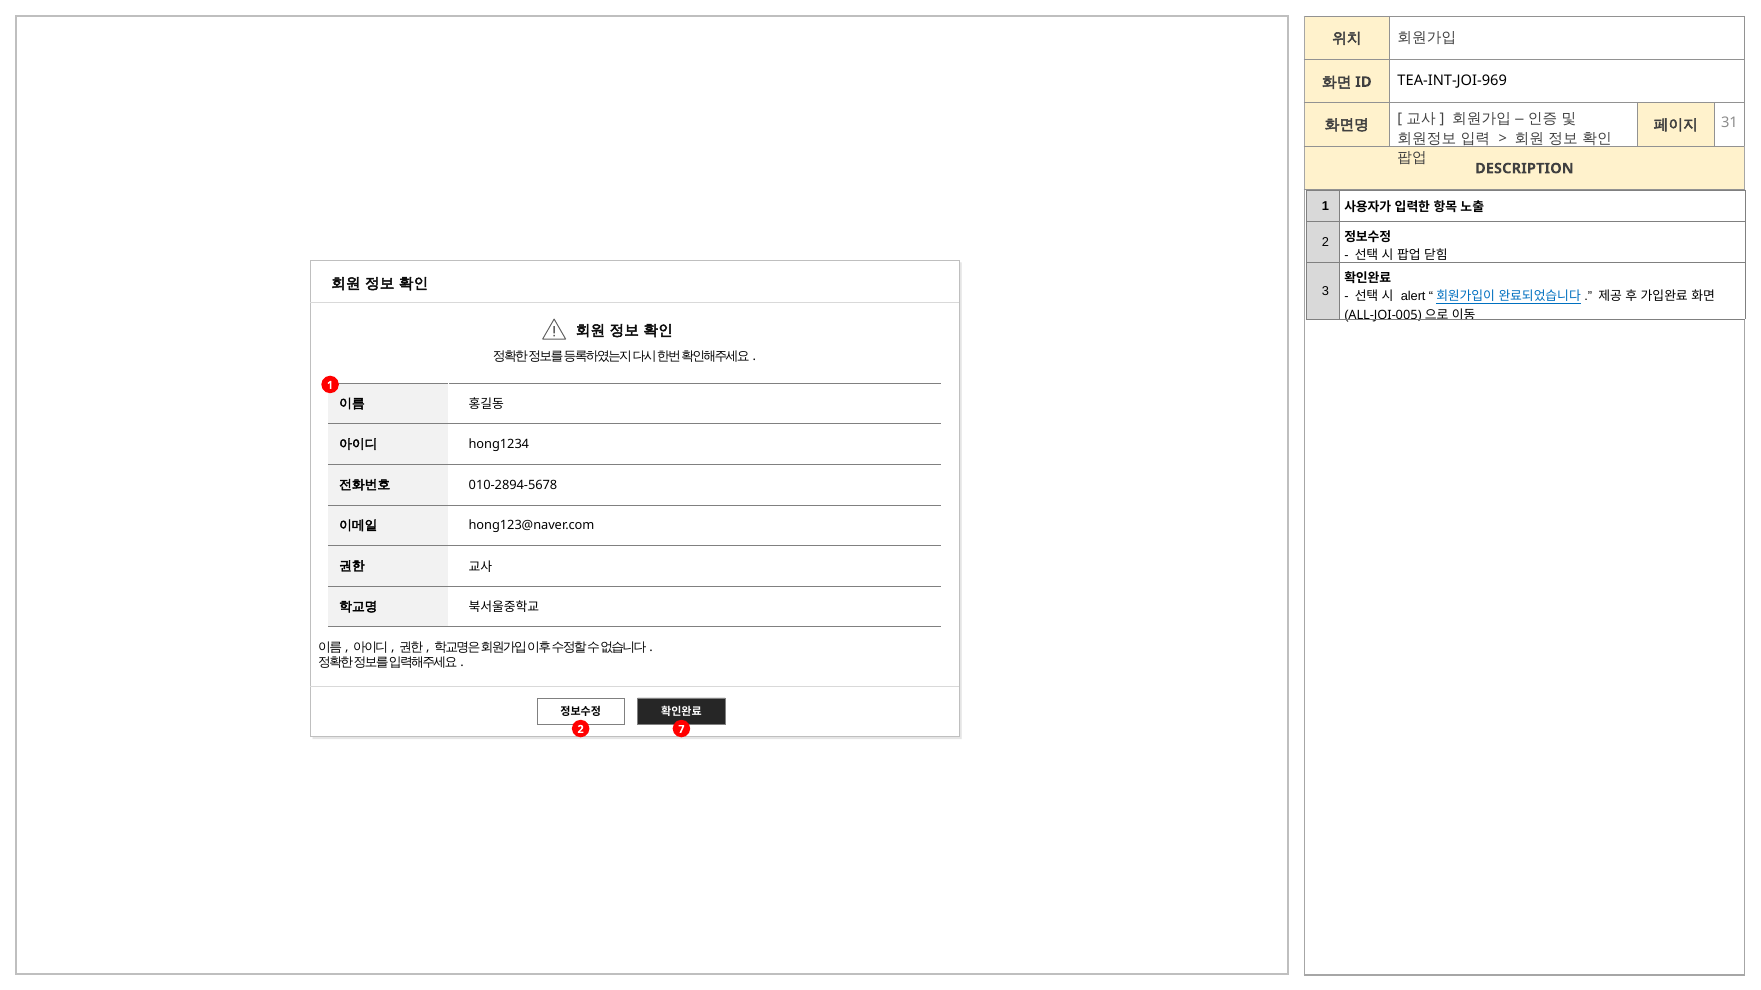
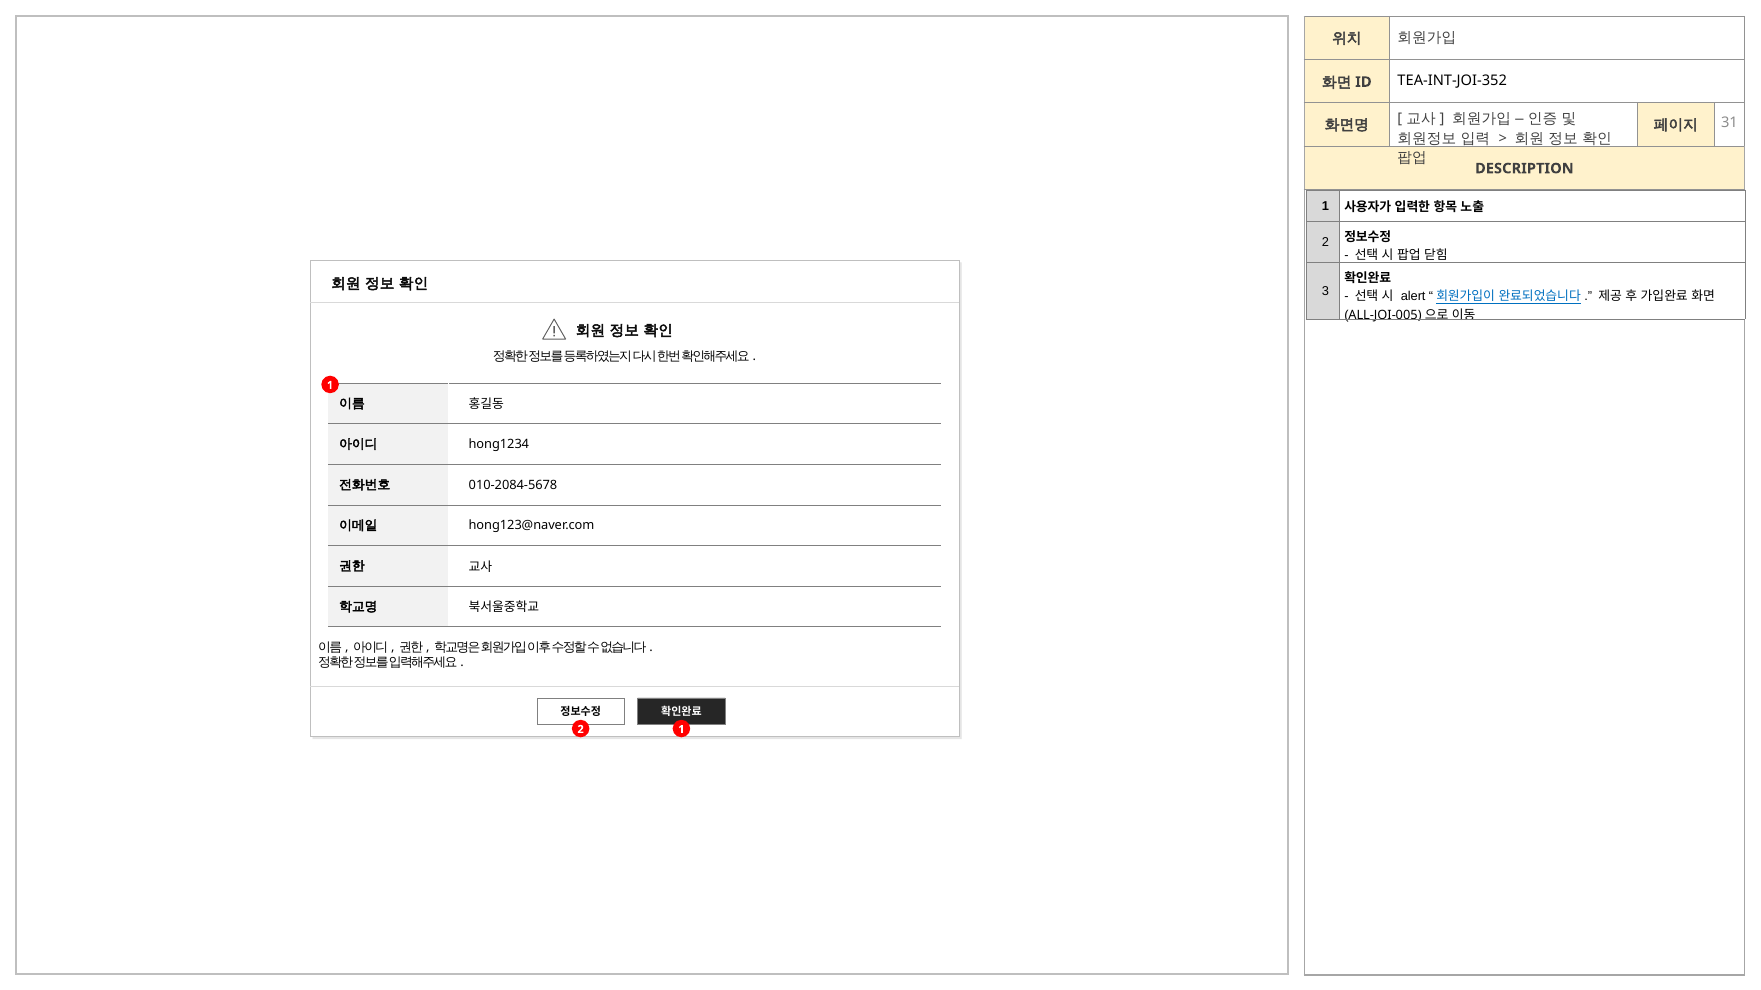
TEA-INT-JOI-969: TEA-INT-JOI-969 -> TEA-INT-JOI-352
010-2894-5678: 010-2894-5678 -> 010-2084-5678
2 7: 7 -> 1
